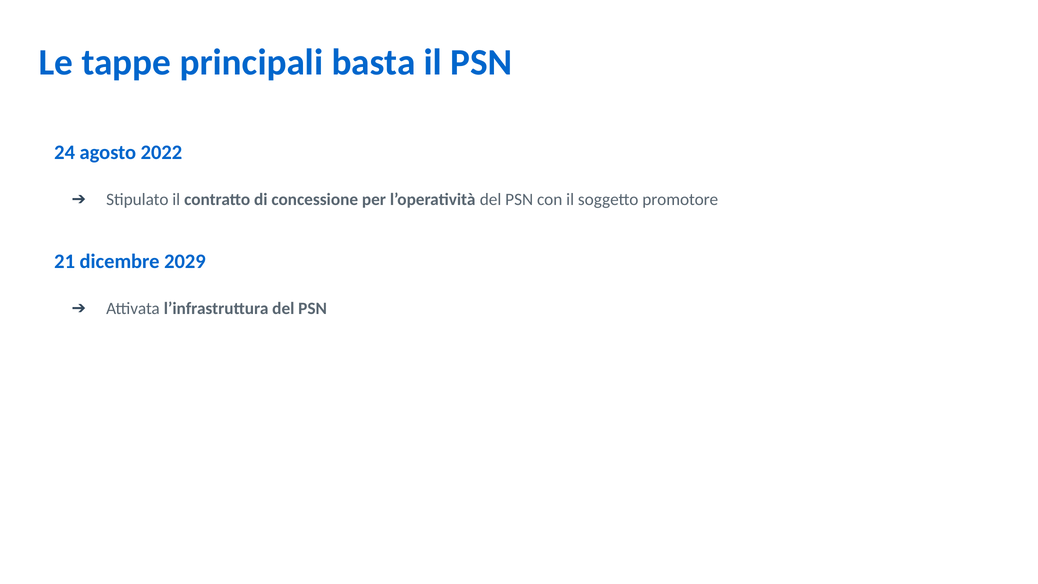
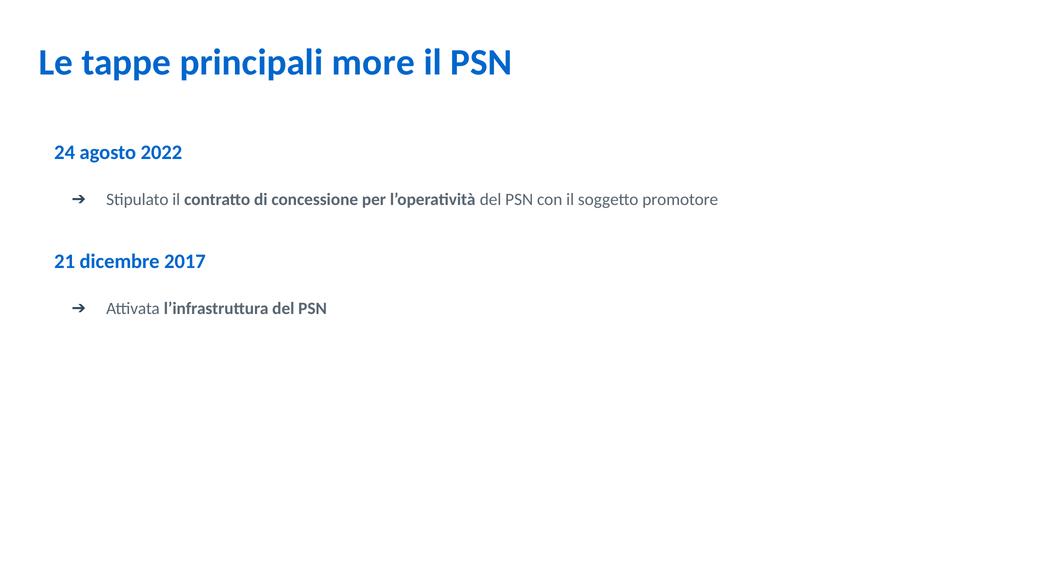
basta: basta -> more
2029: 2029 -> 2017
